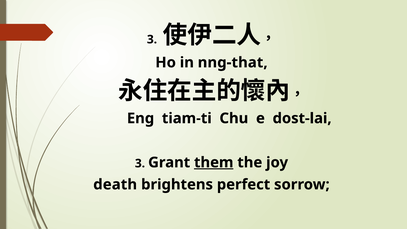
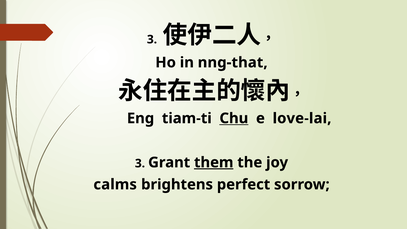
Chu underline: none -> present
dost-lai: dost-lai -> love-lai
death: death -> calms
